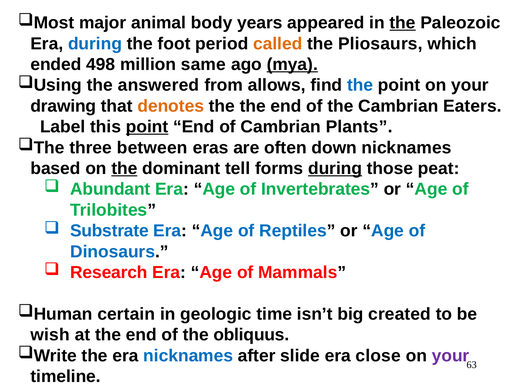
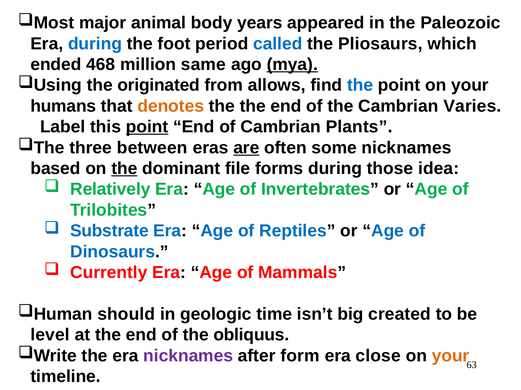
the at (403, 23) underline: present -> none
called colour: orange -> blue
498: 498 -> 468
answered: answered -> originated
drawing: drawing -> humans
Eaters: Eaters -> Varies
are underline: none -> present
down: down -> some
tell: tell -> file
during at (335, 169) underline: present -> none
peat: peat -> idea
Abundant: Abundant -> Relatively
Research: Research -> Currently
certain: certain -> should
wish: wish -> level
nicknames at (188, 356) colour: blue -> purple
slide: slide -> form
your at (451, 356) colour: purple -> orange
